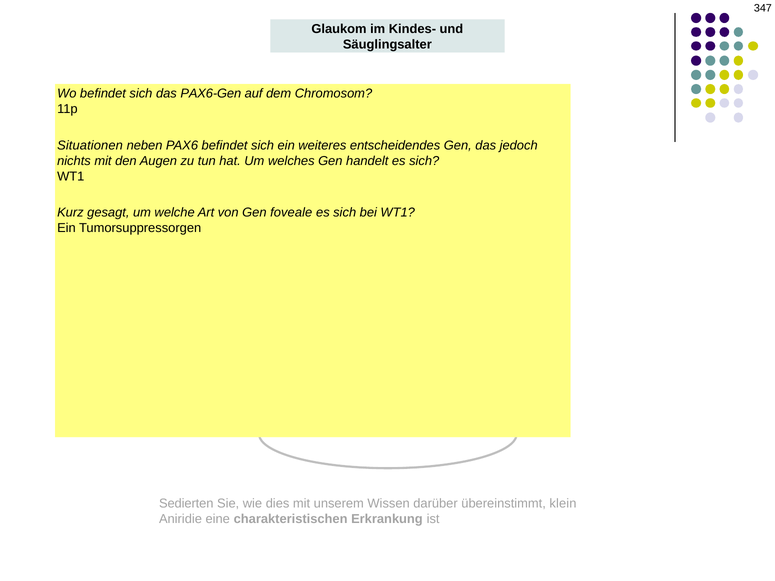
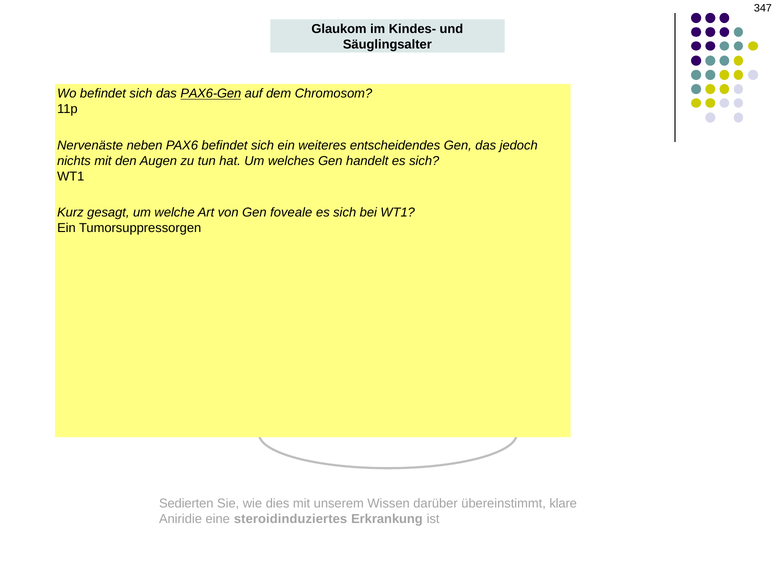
PAX6-Gen at (211, 94) underline: none -> present
Situationen: Situationen -> Nervenäste
klein: klein -> klare
charakteristischen: charakteristischen -> steroidinduziertes
